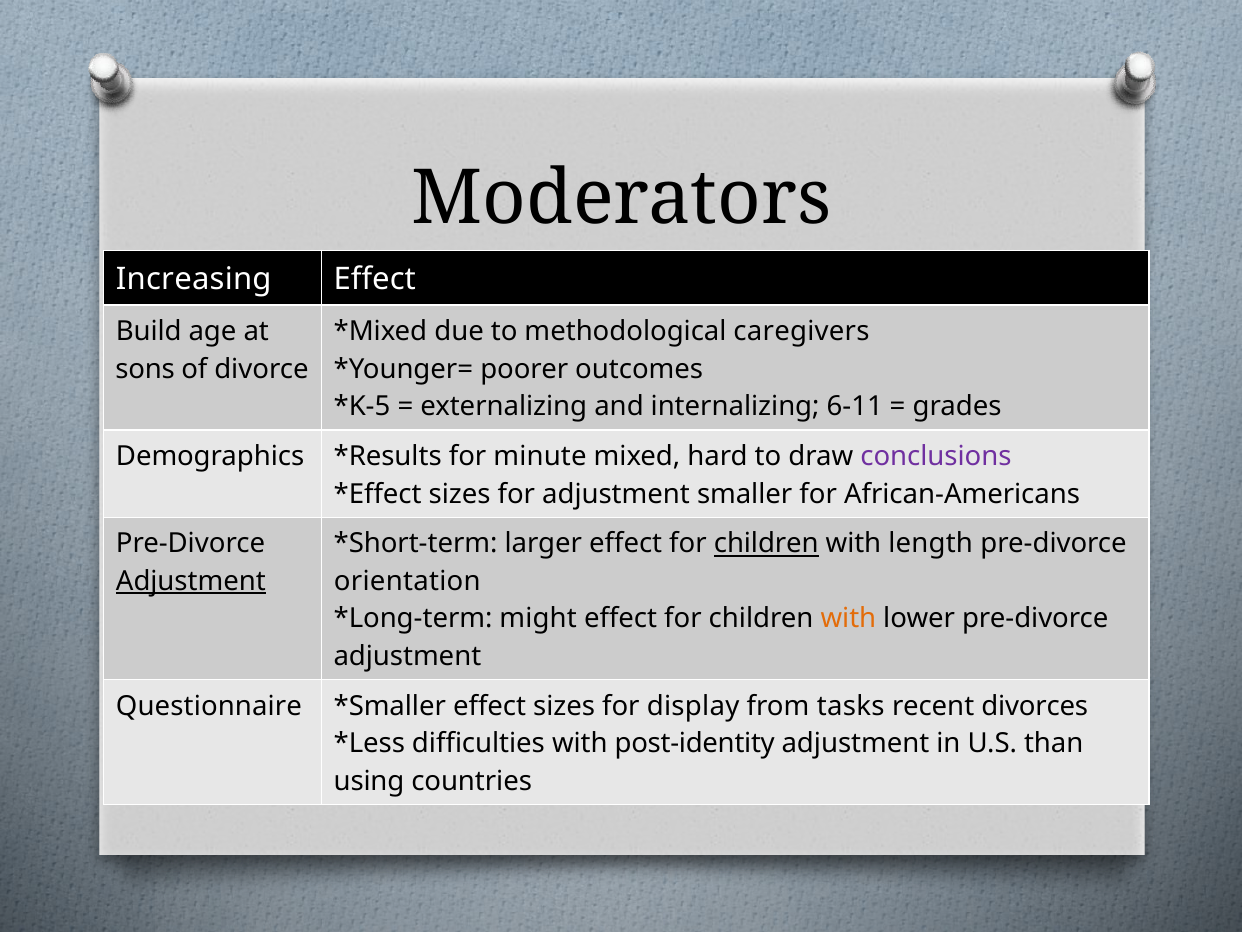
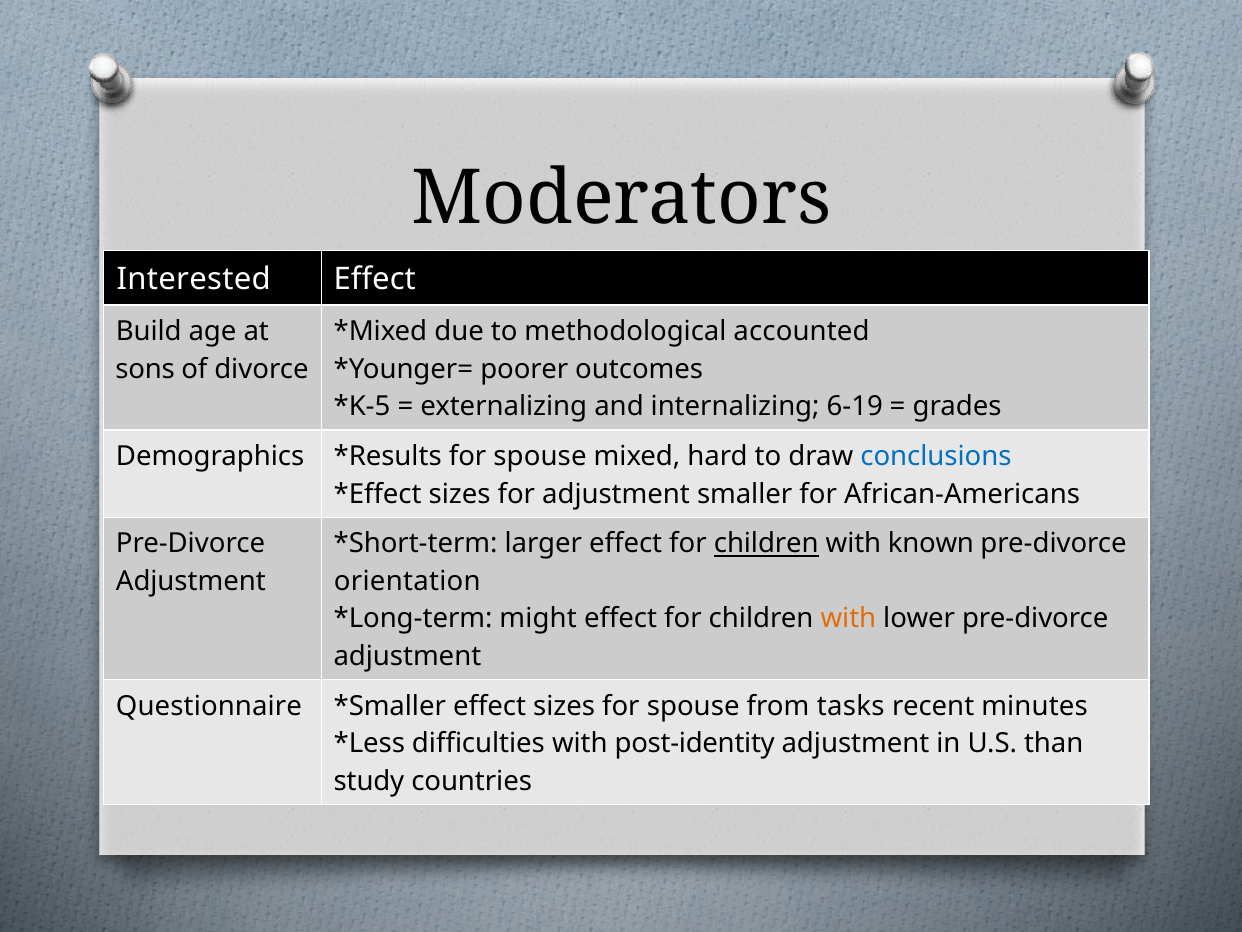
Increasing: Increasing -> Interested
caregivers: caregivers -> accounted
6-11: 6-11 -> 6-19
minute at (540, 456): minute -> spouse
conclusions colour: purple -> blue
length: length -> known
Adjustment at (191, 581) underline: present -> none
sizes for display: display -> spouse
divorces: divorces -> minutes
using: using -> study
